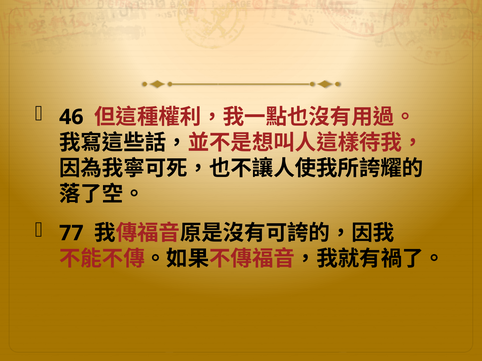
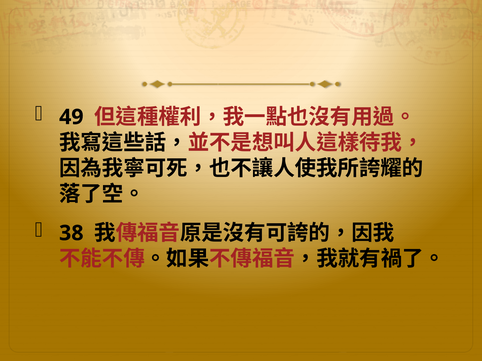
46: 46 -> 49
77: 77 -> 38
